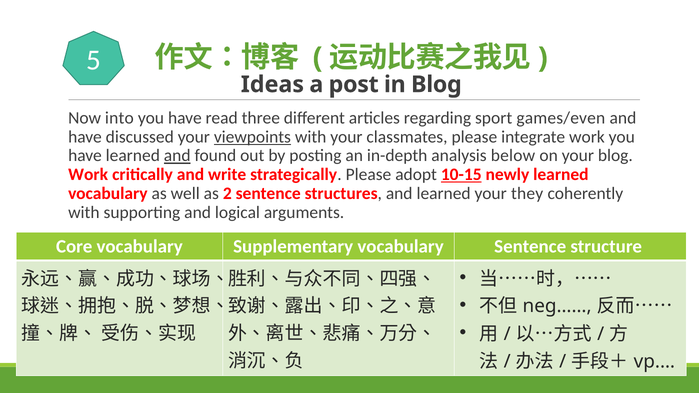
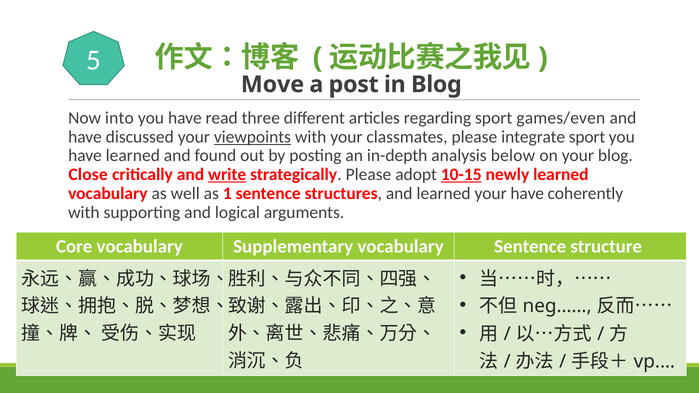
Ideas: Ideas -> Move
integrate work: work -> sport
and at (177, 156) underline: present -> none
Work at (88, 175): Work -> Close
write underline: none -> present
2: 2 -> 1
your they: they -> have
